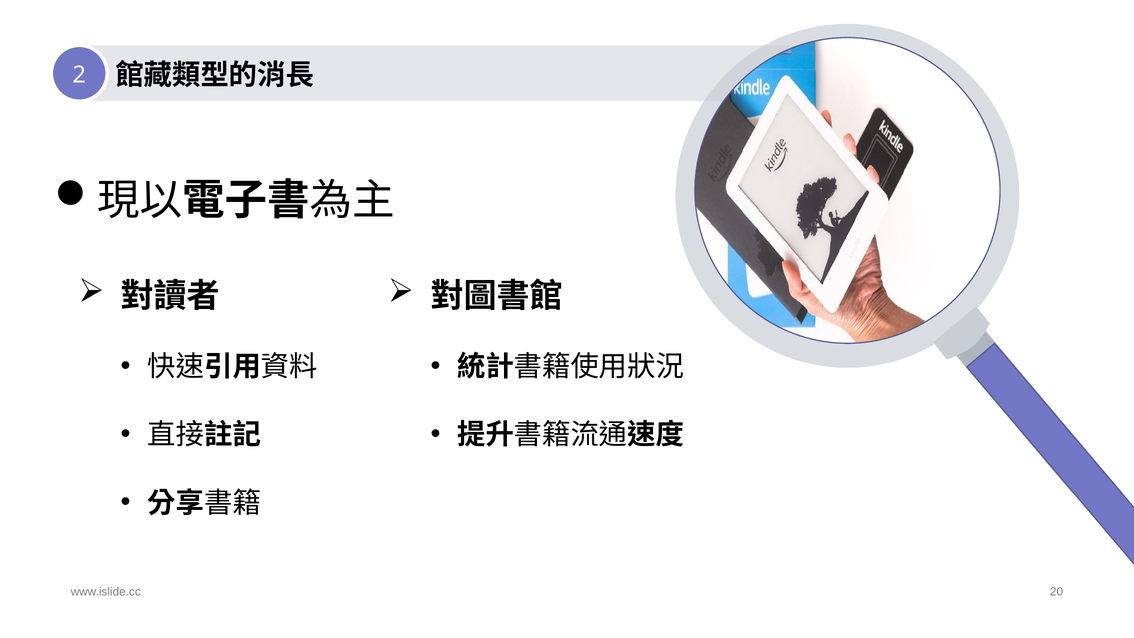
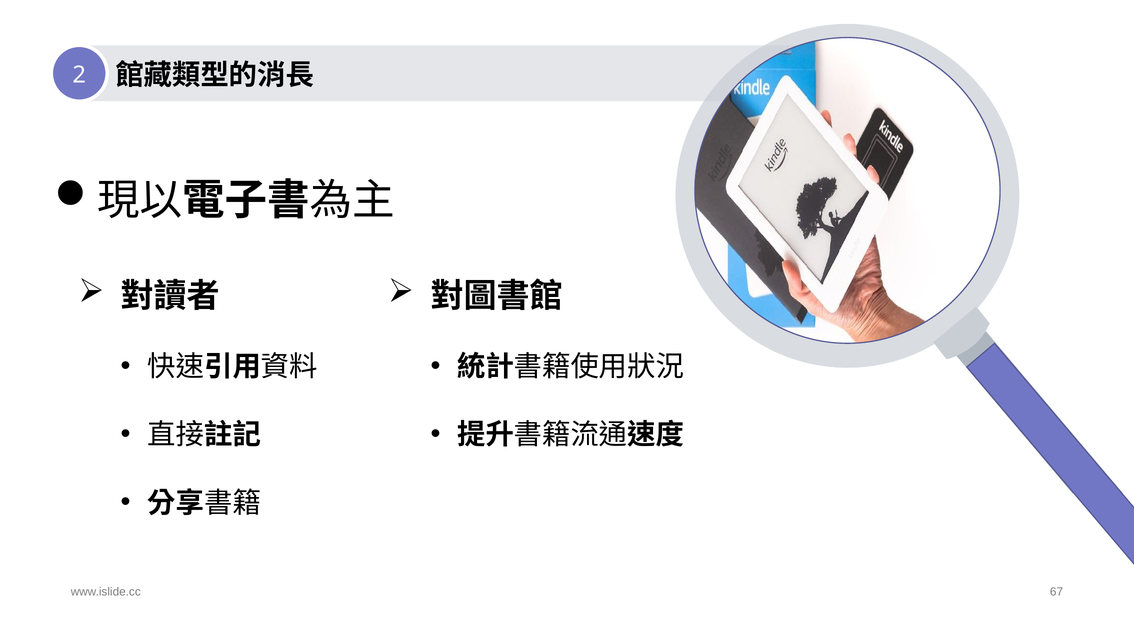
20: 20 -> 67
